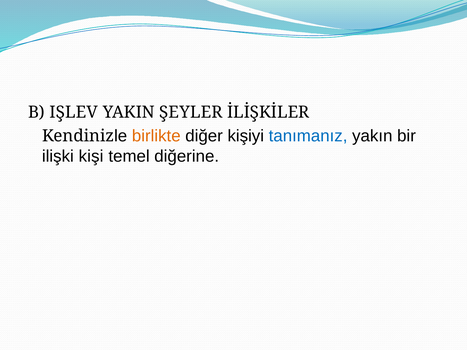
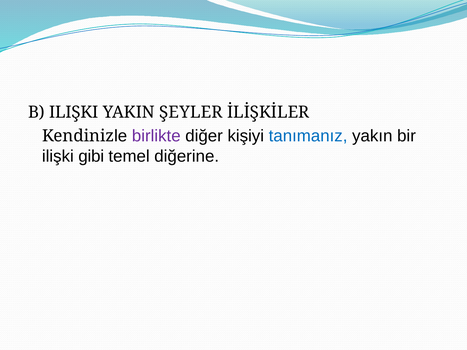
B IŞLEV: IŞLEV -> ILIŞKI
birlikte colour: orange -> purple
kişi: kişi -> gibi
